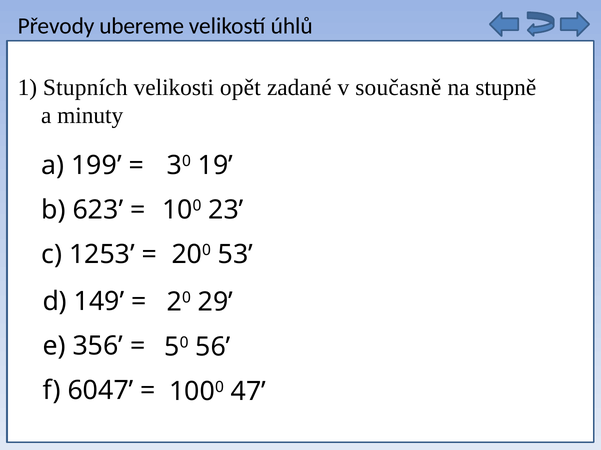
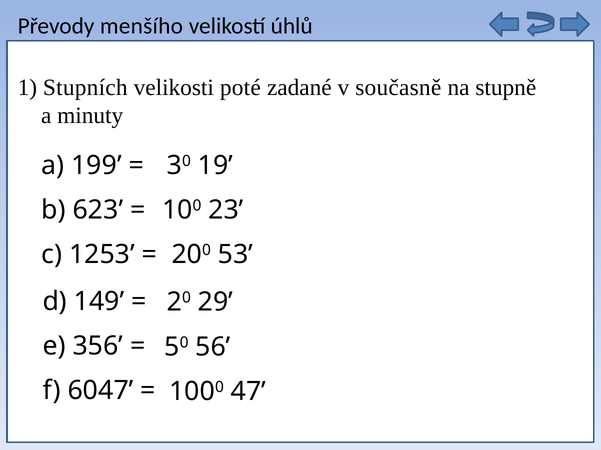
ubereme: ubereme -> menšího
velikosti opět: opět -> poté
